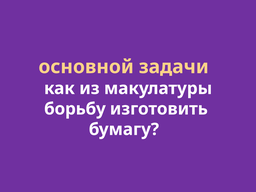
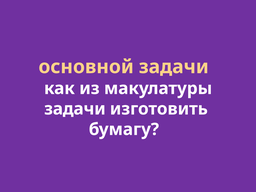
борьбу at (75, 109): борьбу -> задачи
